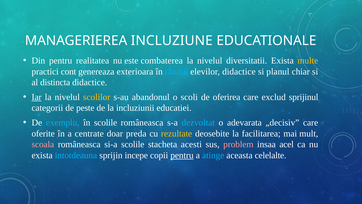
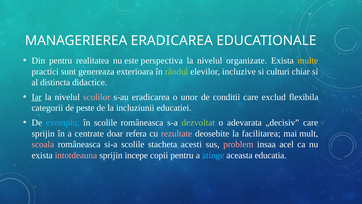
MANAGERIEREA INCLUZIUNE: INCLUZIUNE -> ERADICAREA
combaterea: combaterea -> perspectiva
diversitatii: diversitatii -> organizate
cont: cont -> sunt
rândul colour: light blue -> light green
elevilor didactice: didactice -> incluzive
planul: planul -> culturi
scolilor colour: yellow -> pink
s-au abandonul: abandonul -> eradicarea
scoli: scoli -> unor
oferirea: oferirea -> conditii
sprijinul: sprijinul -> flexibila
dezvoltat colour: light blue -> light green
oferite at (43, 133): oferite -> sprijin
preda: preda -> refera
rezultate colour: yellow -> pink
intotdeauna colour: light blue -> pink
pentru at (182, 155) underline: present -> none
celelalte: celelalte -> educatia
